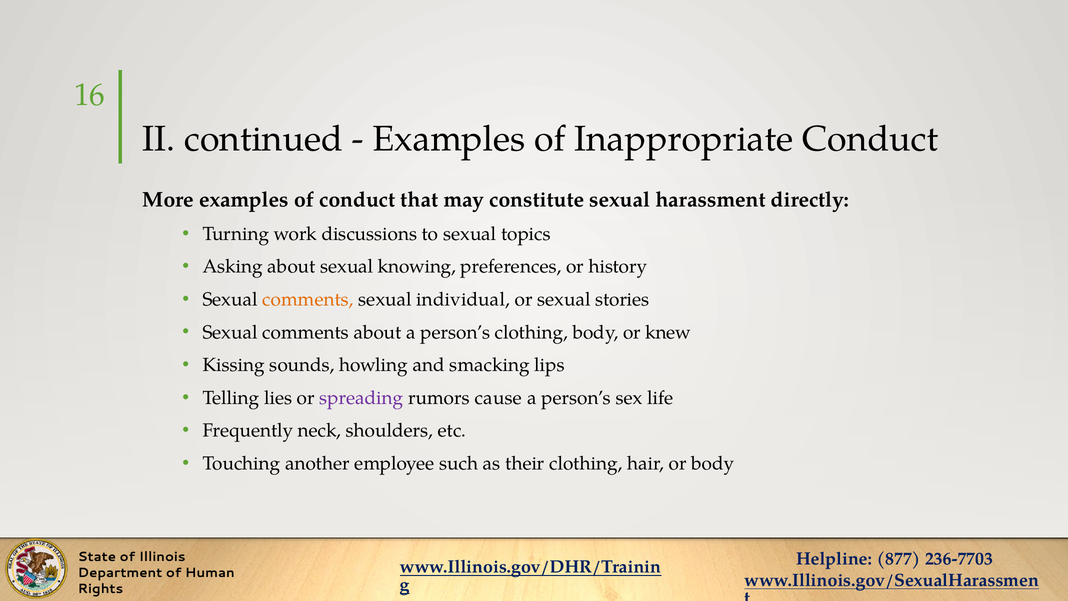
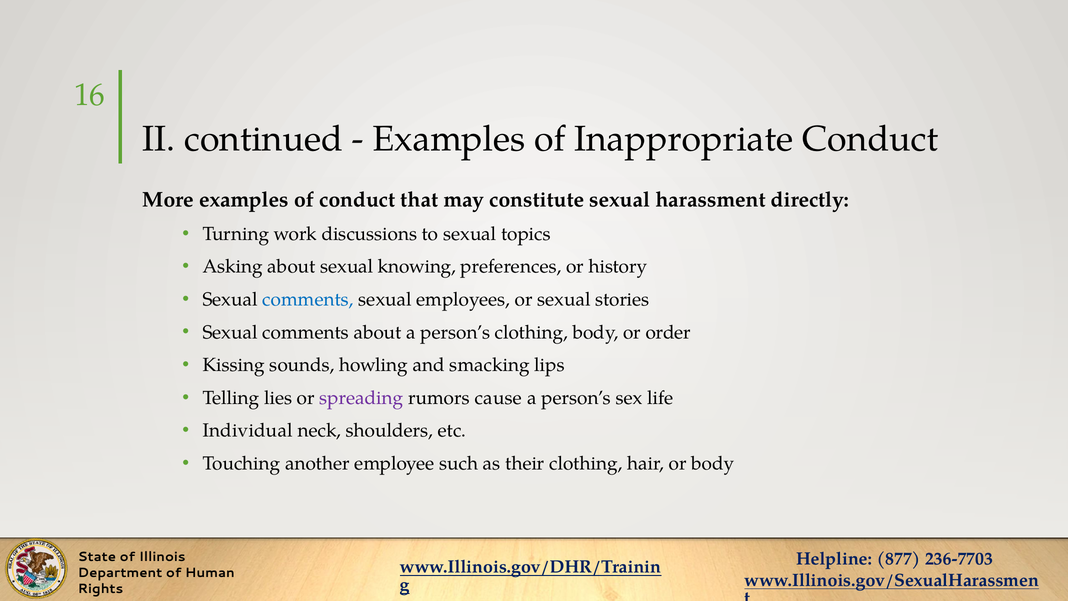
comments at (308, 299) colour: orange -> blue
individual: individual -> employees
knew: knew -> order
Frequently: Frequently -> Individual
